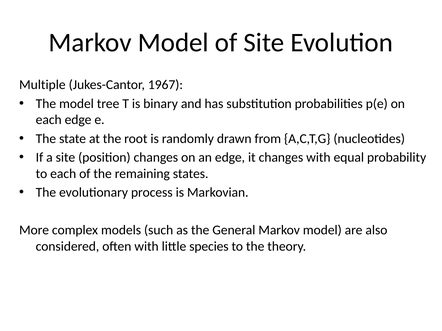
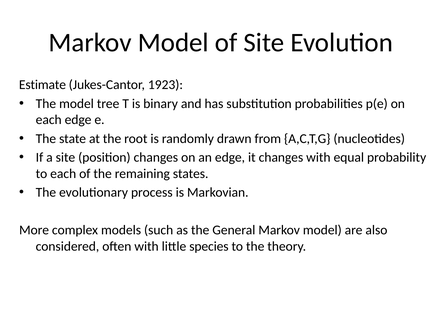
Multiple: Multiple -> Estimate
1967: 1967 -> 1923
